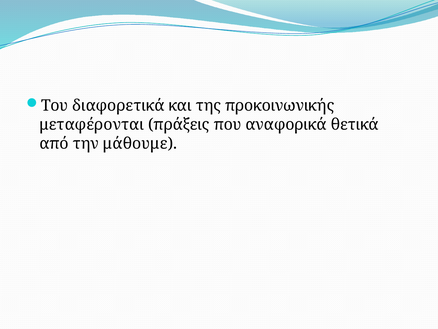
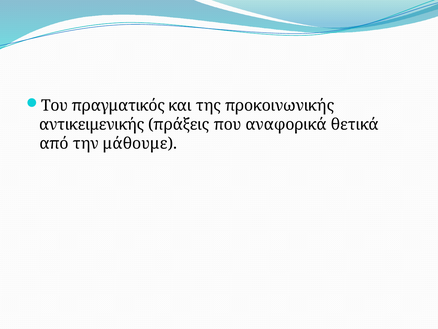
διαφορετικά: διαφορετικά -> πραγματικός
μεταφέρονται: μεταφέρονται -> αντικειμενικής
